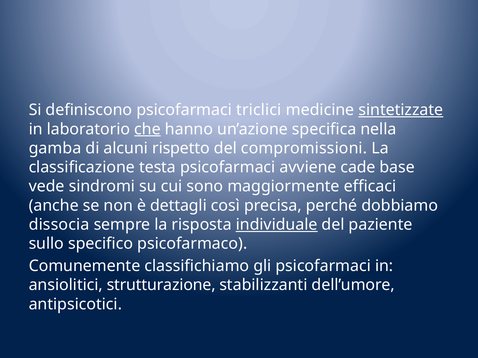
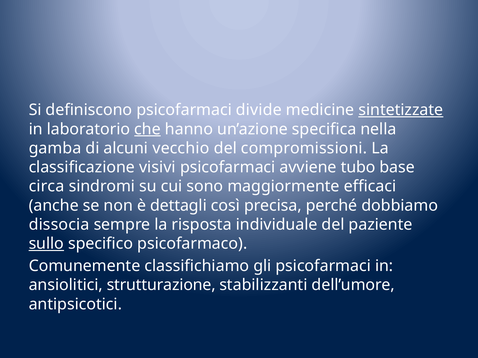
triclici: triclici -> divide
rispetto: rispetto -> vecchio
testa: testa -> visivi
cade: cade -> tubo
vede: vede -> circa
individuale underline: present -> none
sullo underline: none -> present
